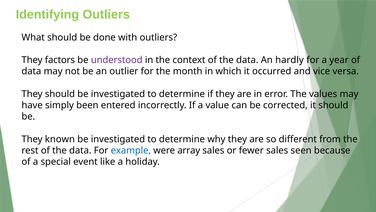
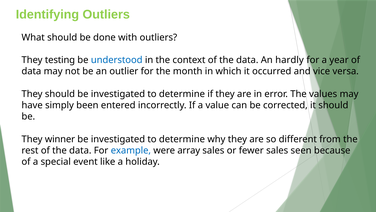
factors: factors -> testing
understood colour: purple -> blue
known: known -> winner
